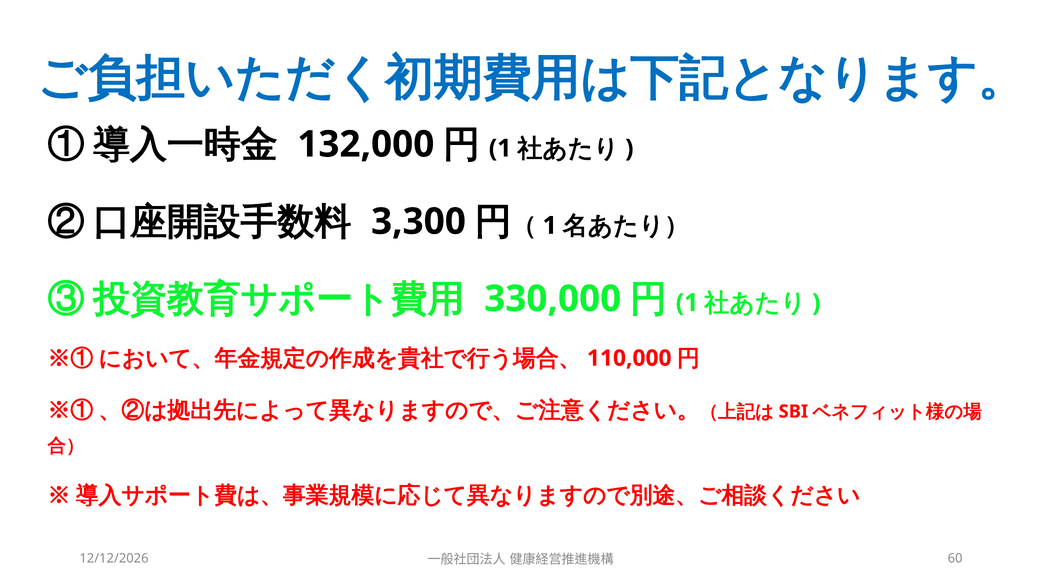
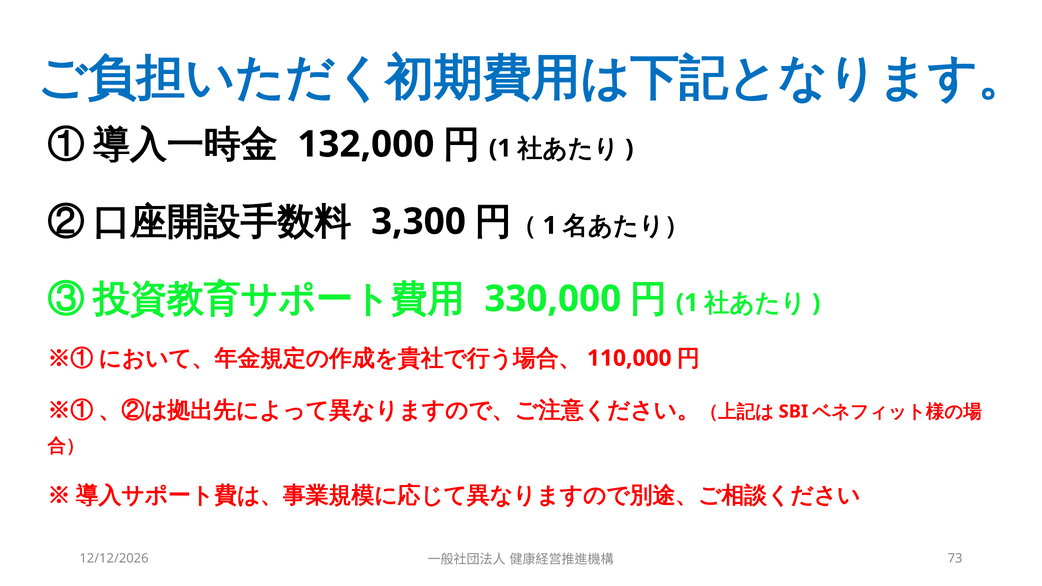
60: 60 -> 73
